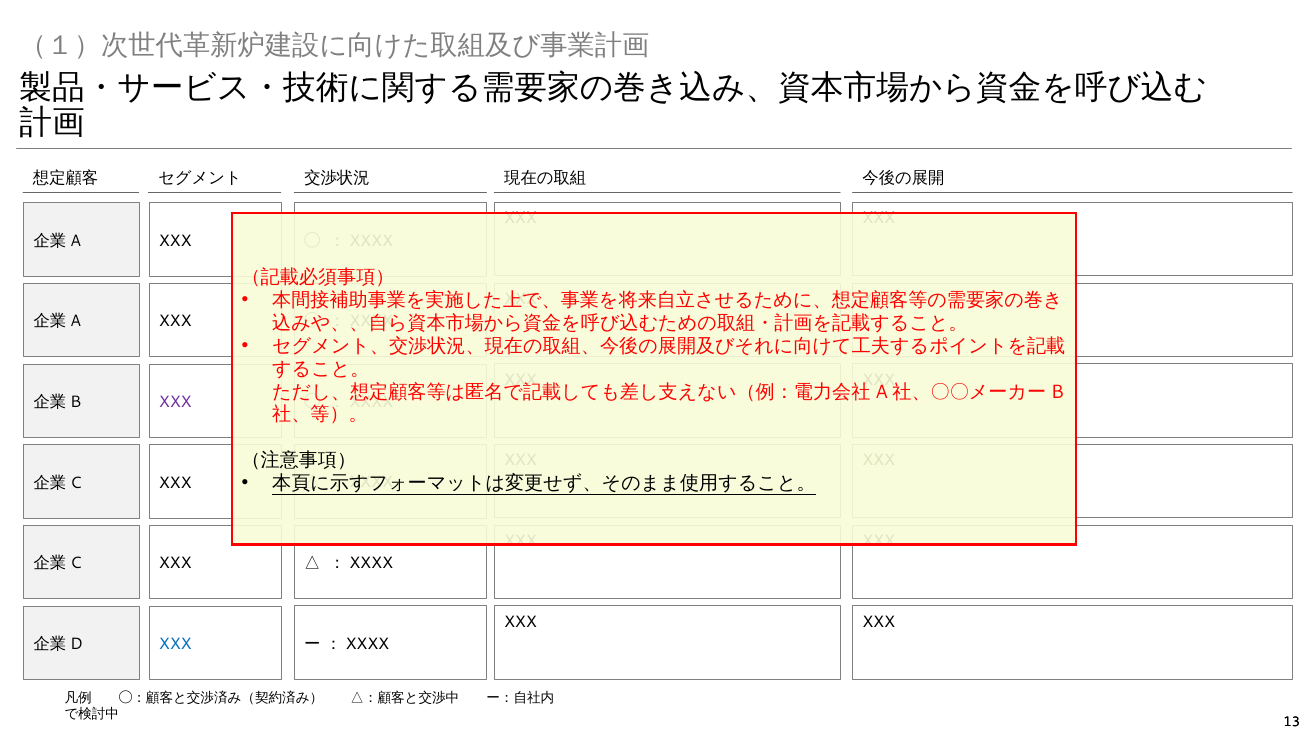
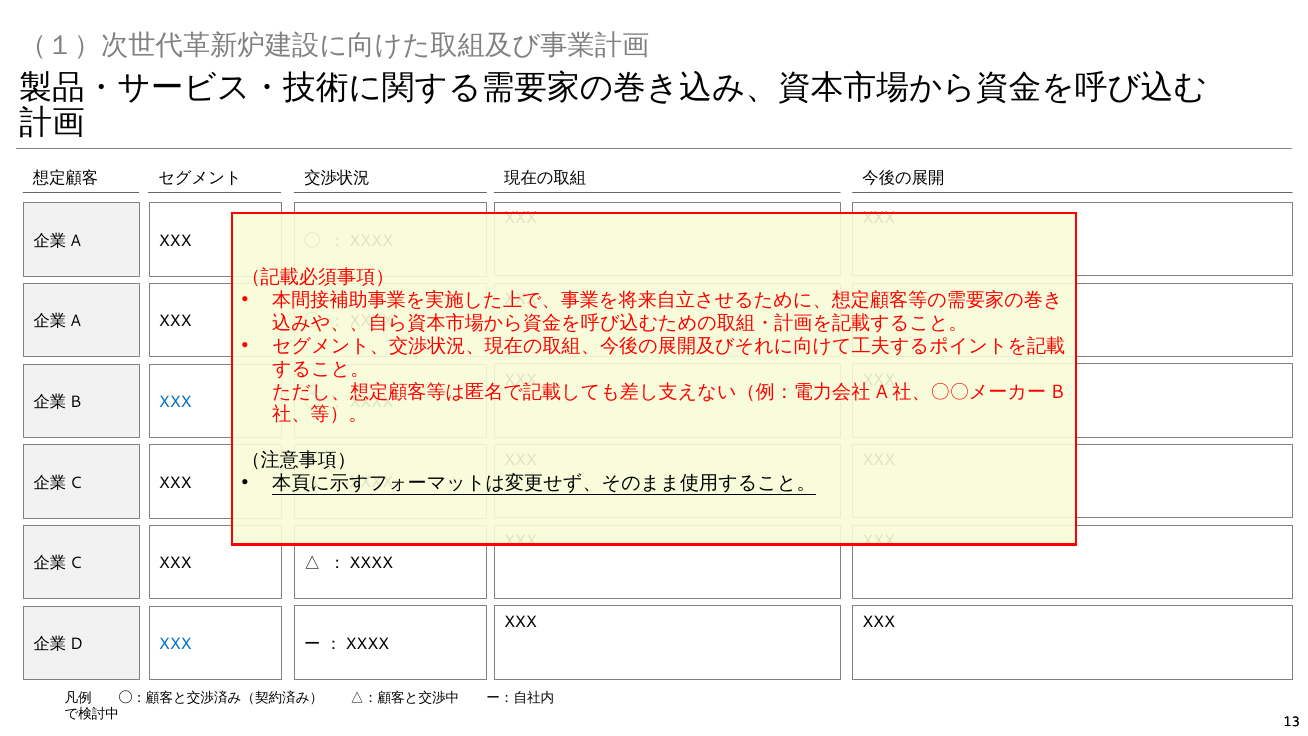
XXX at (175, 402) colour: purple -> blue
